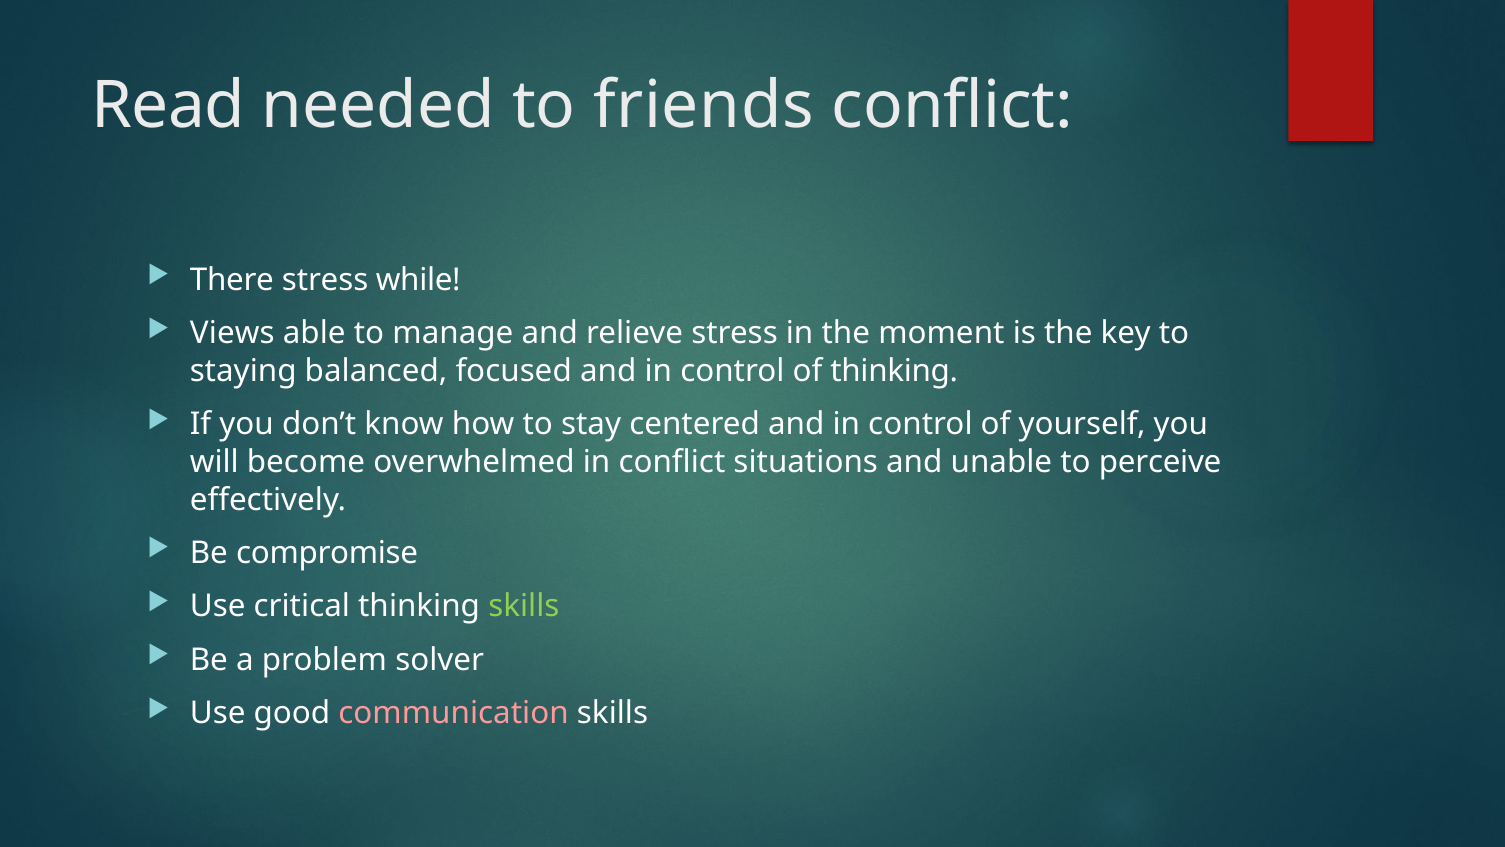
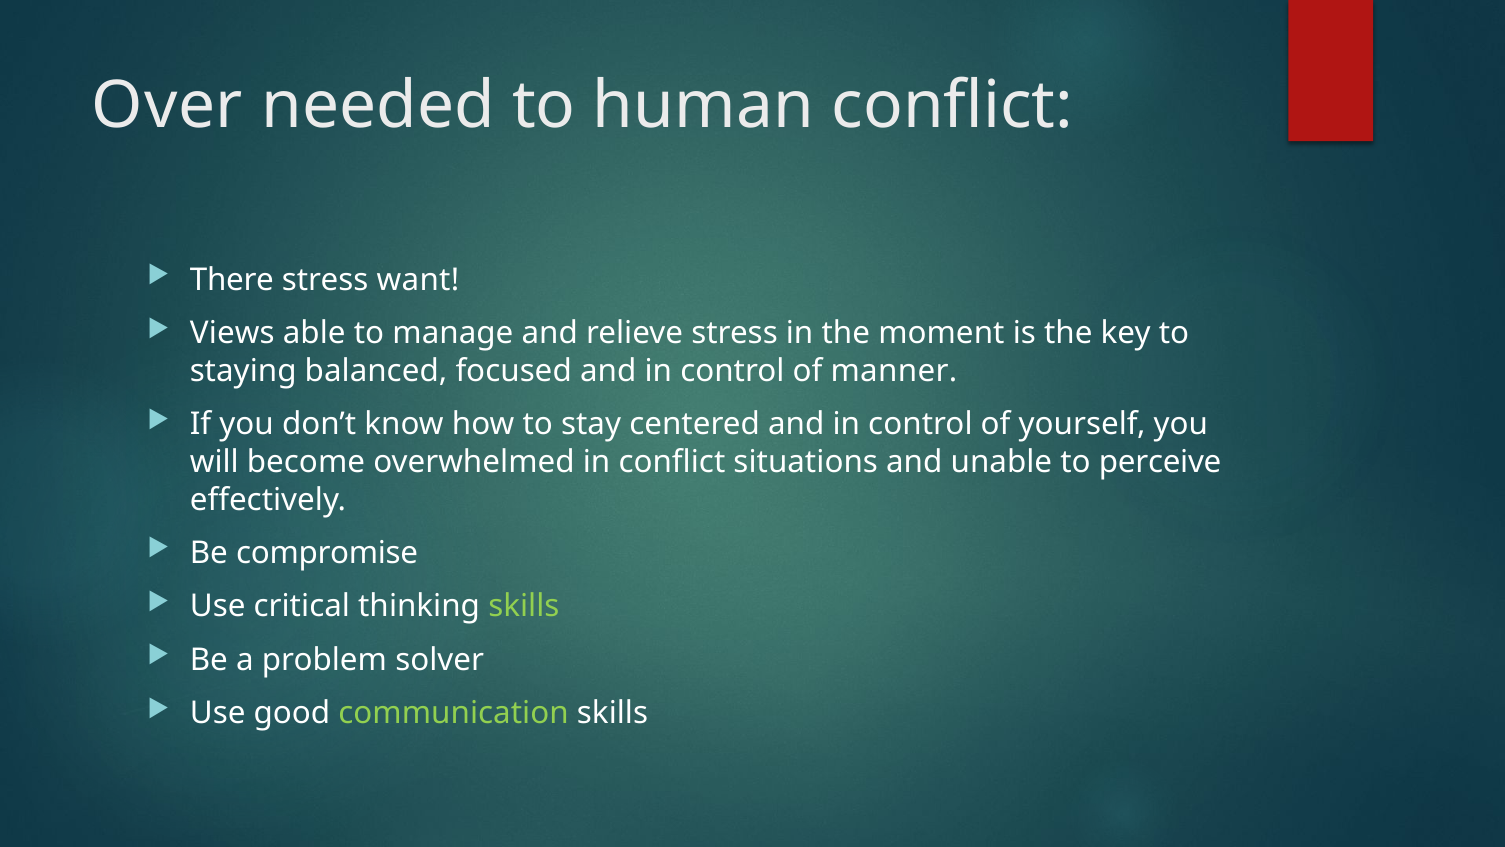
Read: Read -> Over
friends: friends -> human
while: while -> want
of thinking: thinking -> manner
communication colour: pink -> light green
